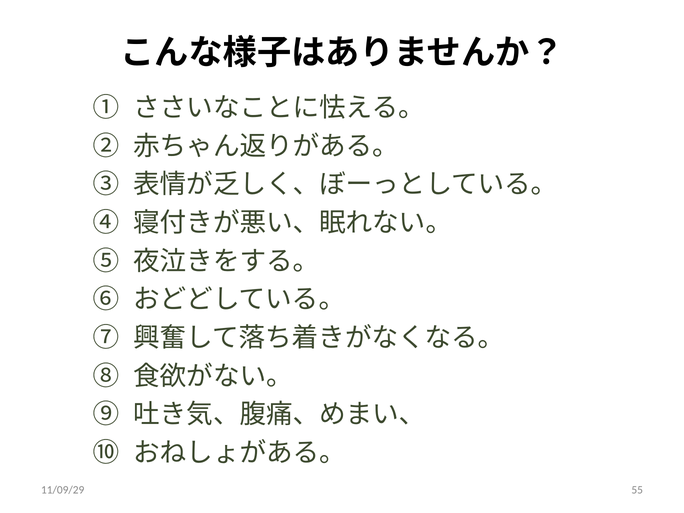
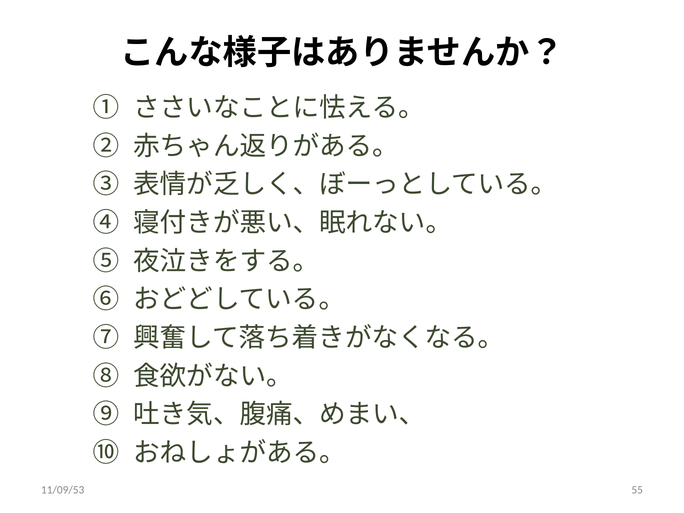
11/09/29: 11/09/29 -> 11/09/53
